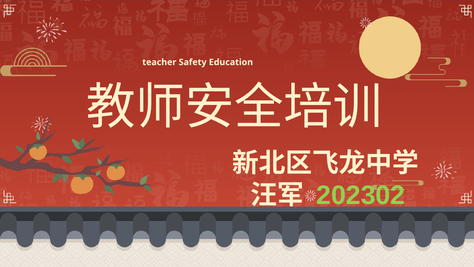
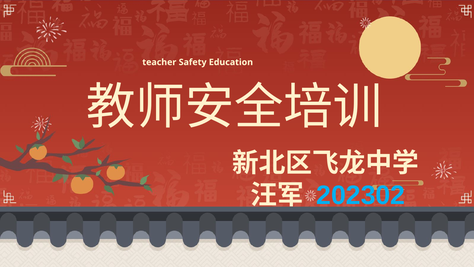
202302 colour: light green -> light blue
